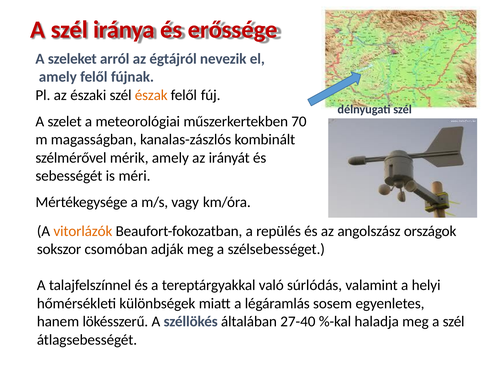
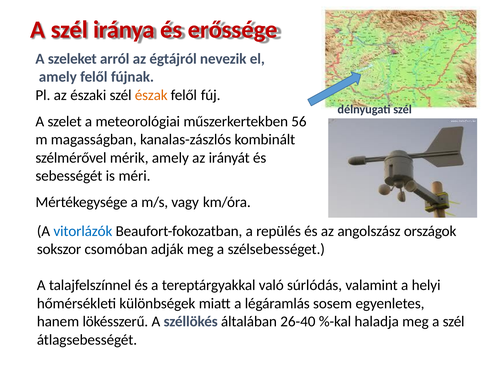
70: 70 -> 56
vitorlázók colour: orange -> blue
27-40: 27-40 -> 26-40
